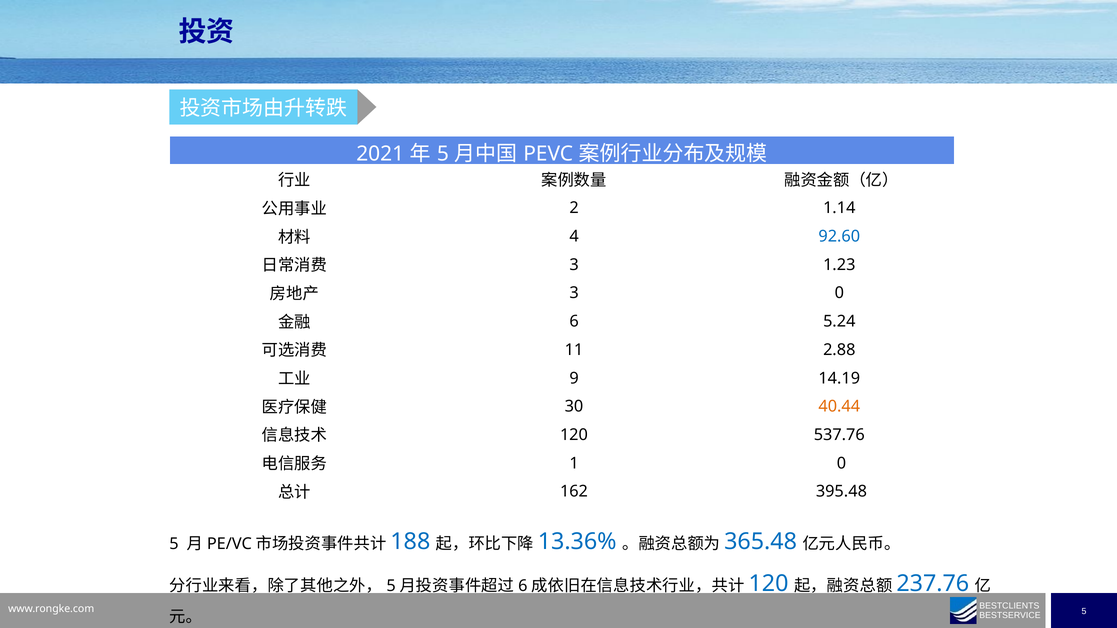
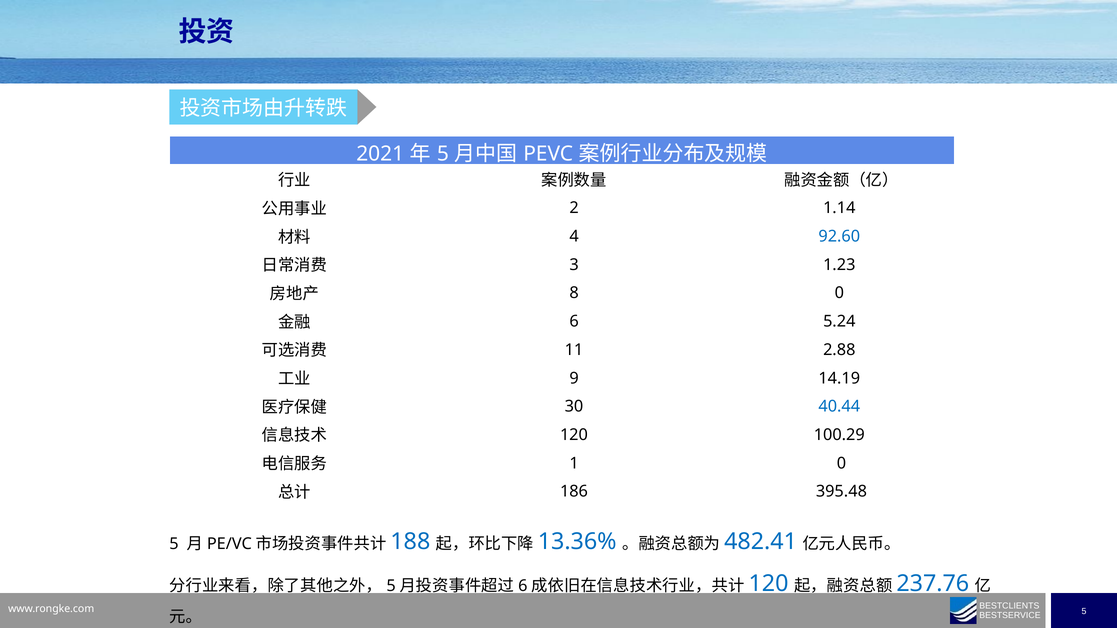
3 at (574, 293): 3 -> 8
40.44 colour: orange -> blue
537.76: 537.76 -> 100.29
162: 162 -> 186
365.48: 365.48 -> 482.41
